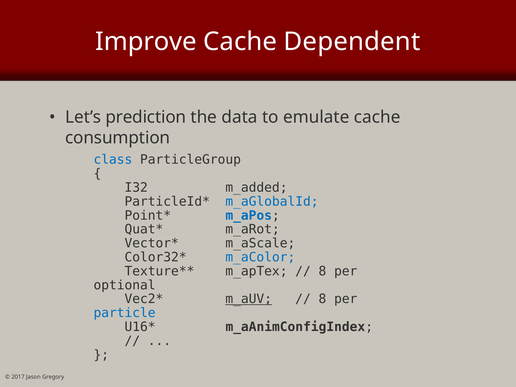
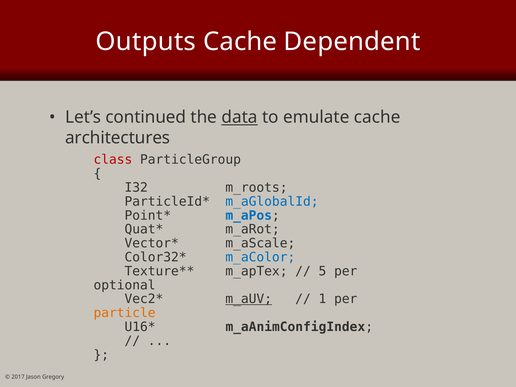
Improve: Improve -> Outputs
prediction: prediction -> continued
data underline: none -> present
consumption: consumption -> architectures
class colour: blue -> red
m_added: m_added -> m_roots
8 at (322, 271): 8 -> 5
8 at (322, 299): 8 -> 1
particle colour: blue -> orange
